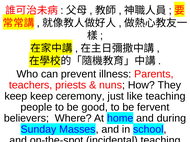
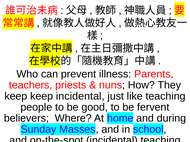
keep ceremony: ceremony -> incidental
